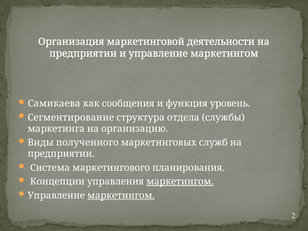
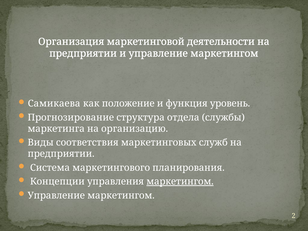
сообщения: сообщения -> положение
Сегментирование: Сегментирование -> Прогнозирование
полученного: полученного -> соответствия
маркетингом at (121, 195) underline: present -> none
